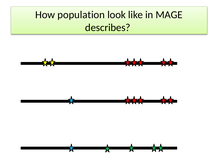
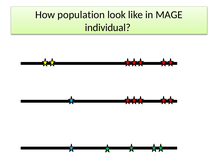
describes: describes -> individual
